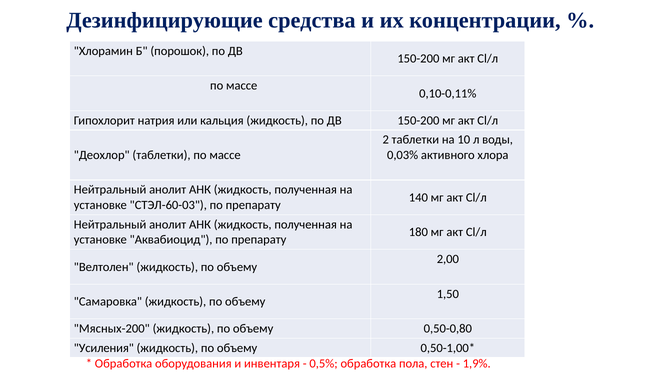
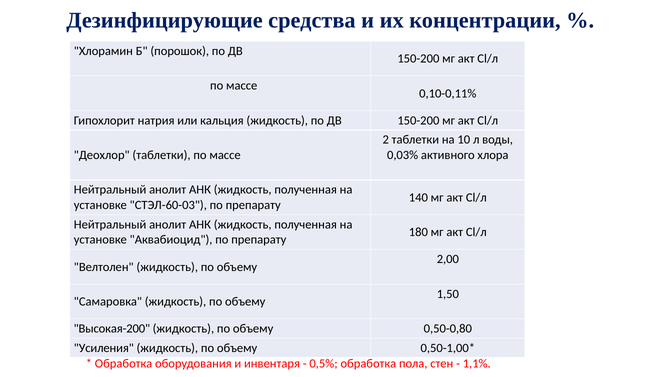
Мясных-200: Мясных-200 -> Высокая-200
1,9%: 1,9% -> 1,1%
